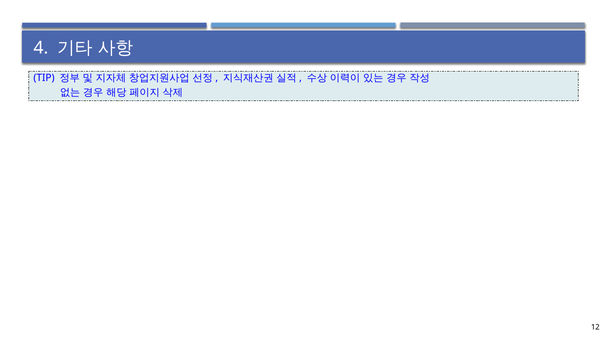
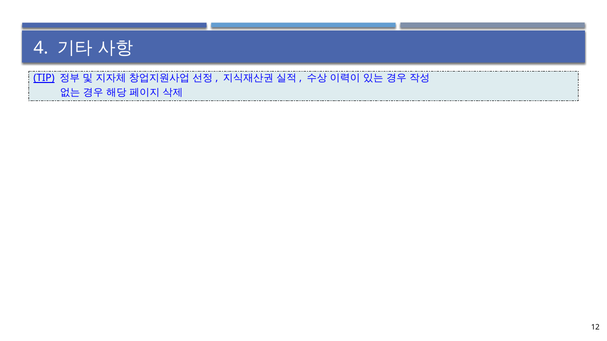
TIP underline: none -> present
